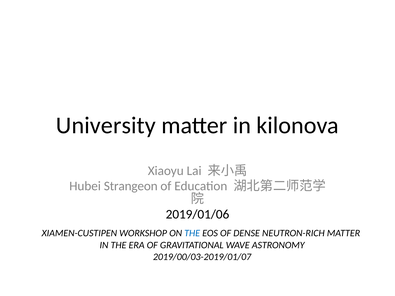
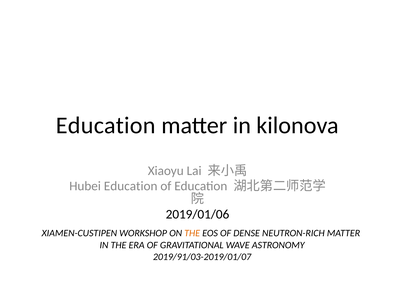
University at (106, 125): University -> Education
Hubei Strangeon: Strangeon -> Education
THE at (192, 233) colour: blue -> orange
2019/00/03-2019/01/07: 2019/00/03-2019/01/07 -> 2019/91/03-2019/01/07
